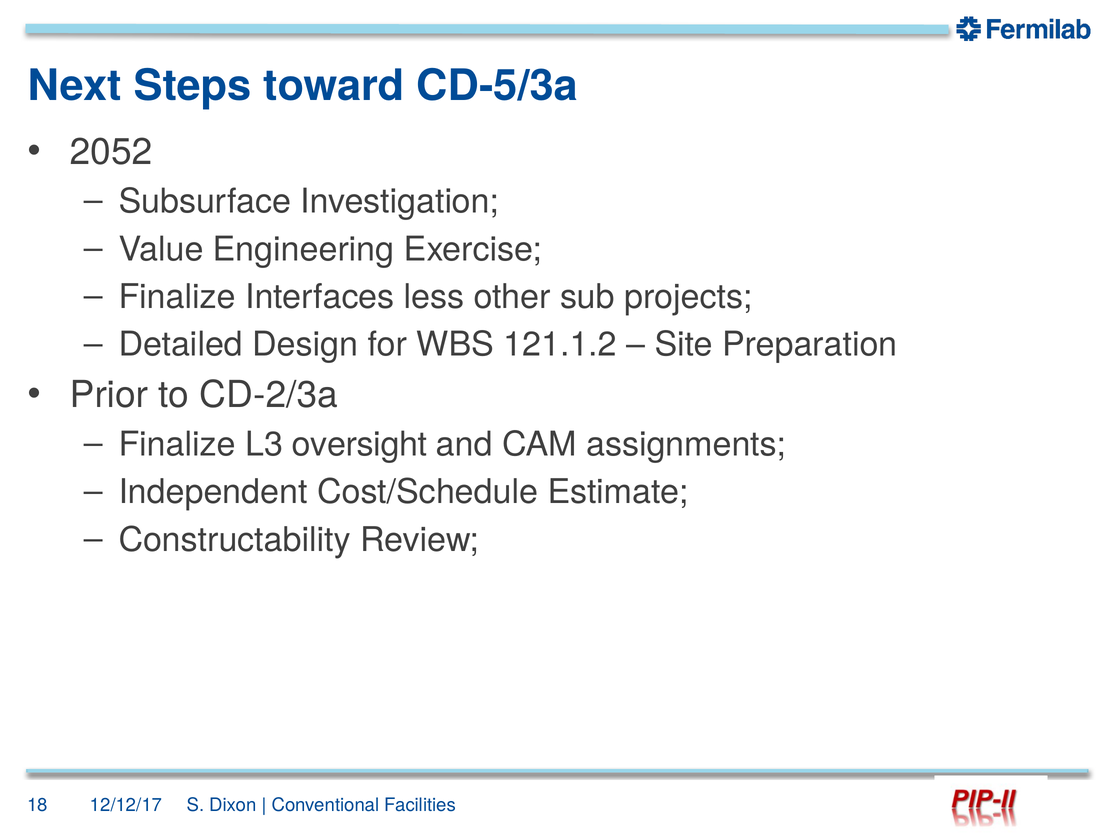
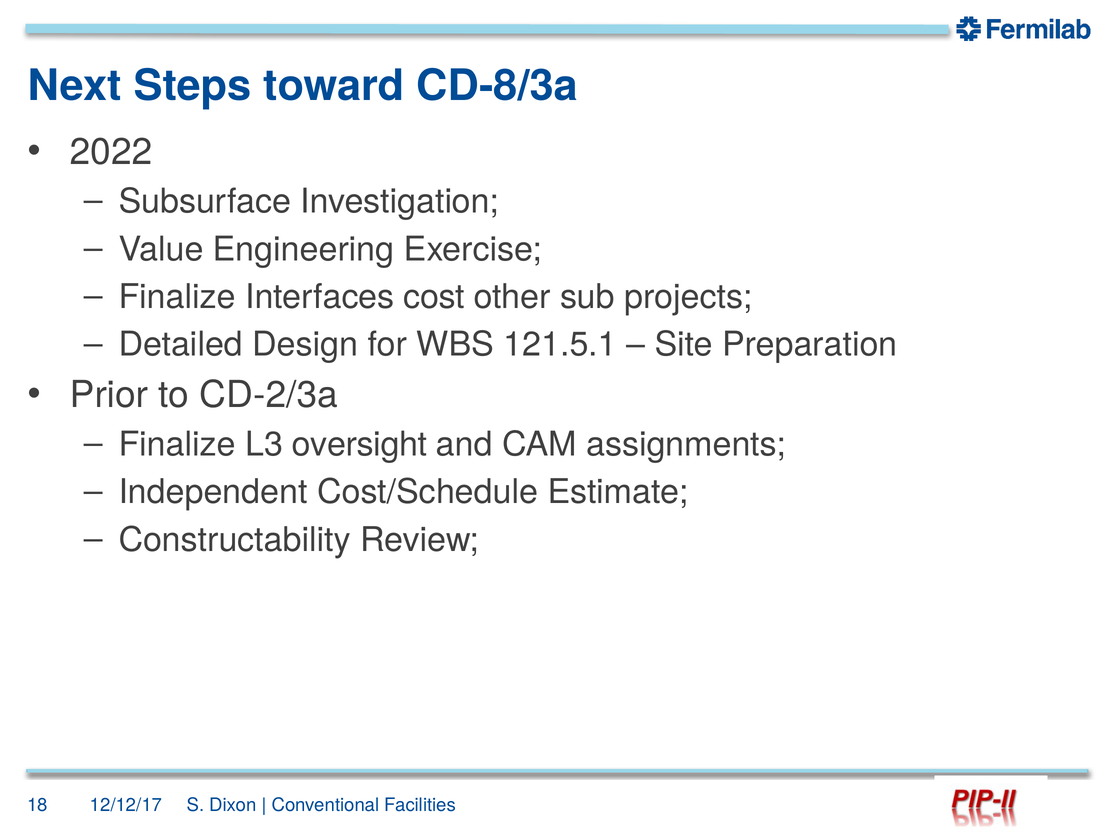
CD-5/3a: CD-5/3a -> CD-8/3a
2052: 2052 -> 2022
less: less -> cost
121.1.2: 121.1.2 -> 121.5.1
